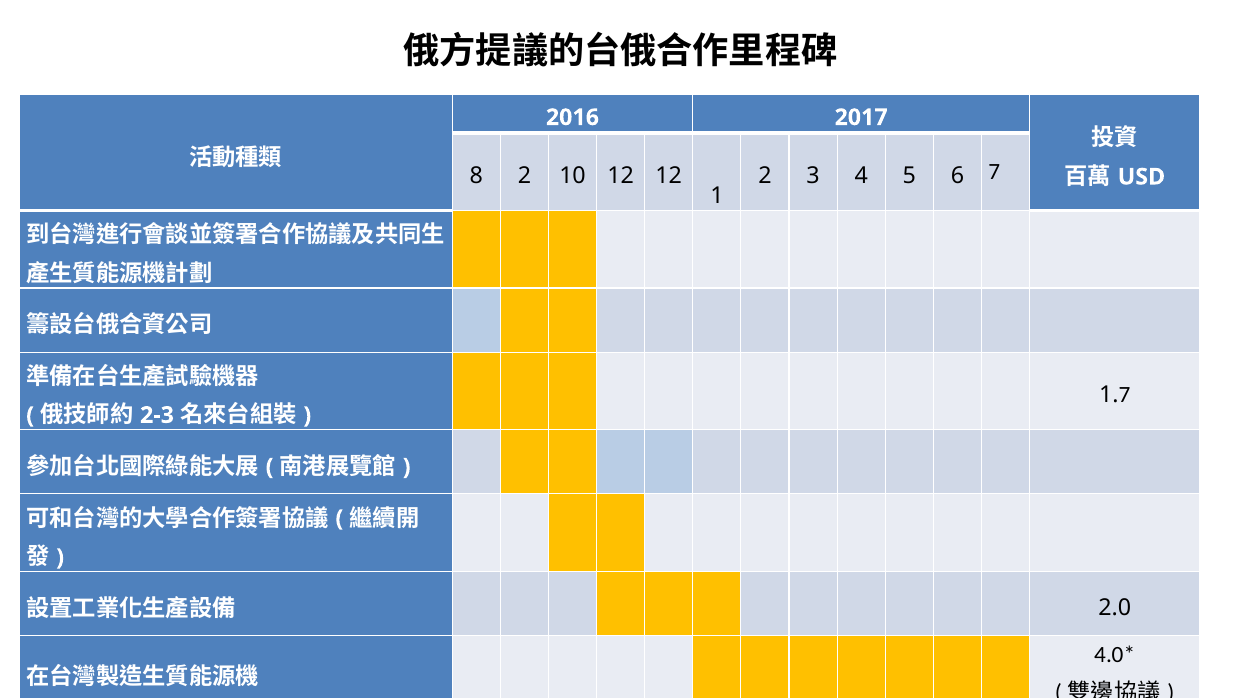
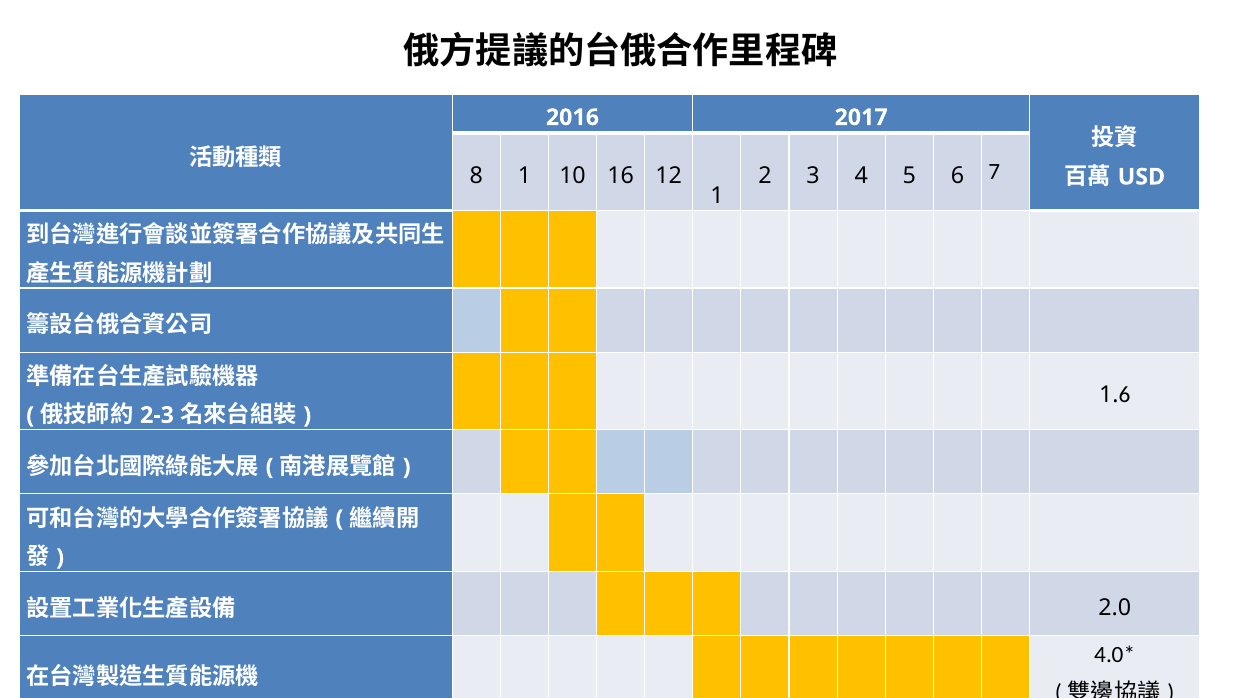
8 2: 2 -> 1
10 12: 12 -> 16
1 7: 7 -> 6
